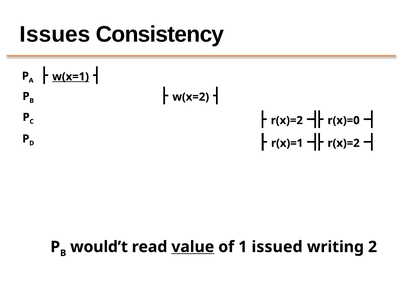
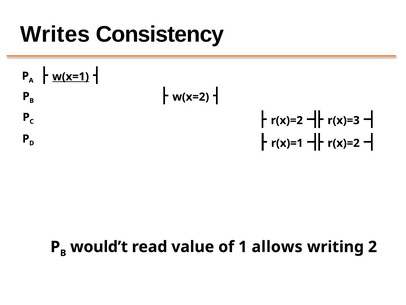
Issues: Issues -> Writes
r(x)=0: r(x)=0 -> r(x)=3
value underline: present -> none
issued: issued -> allows
